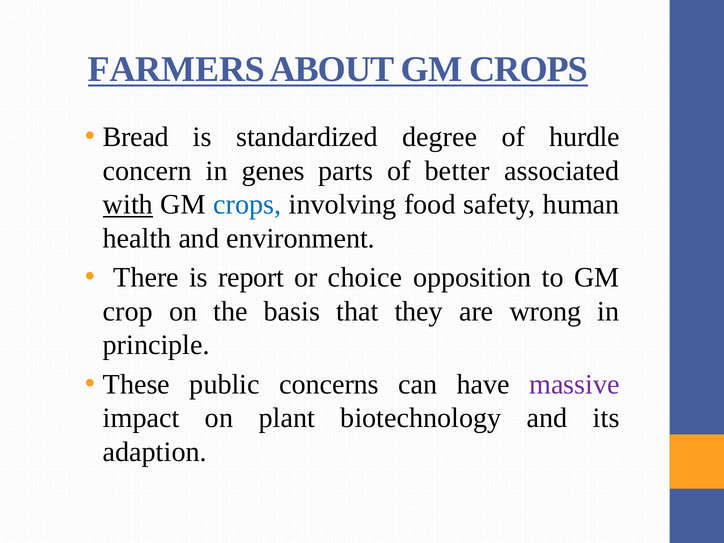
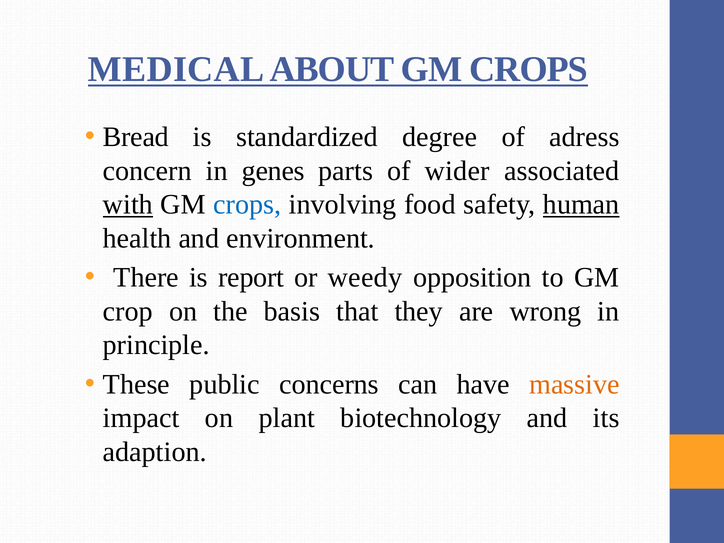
FARMERS: FARMERS -> MEDICAL
hurdle: hurdle -> adress
better: better -> wider
human underline: none -> present
choice: choice -> weedy
massive colour: purple -> orange
